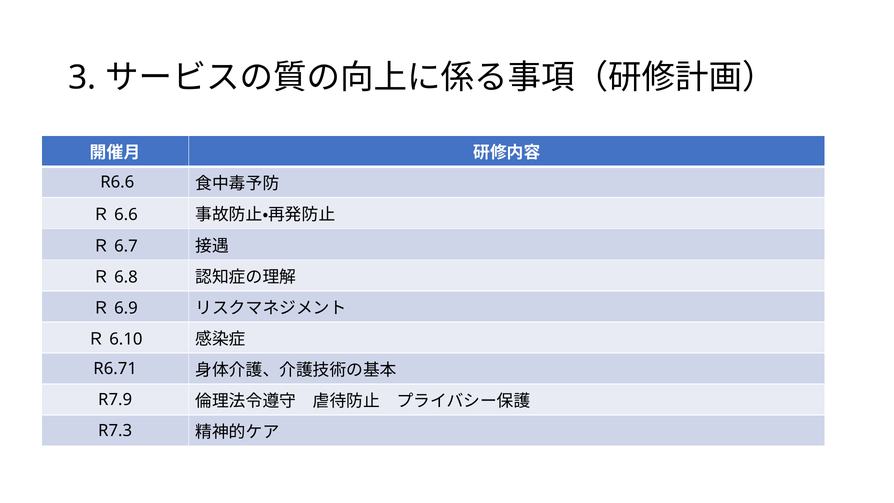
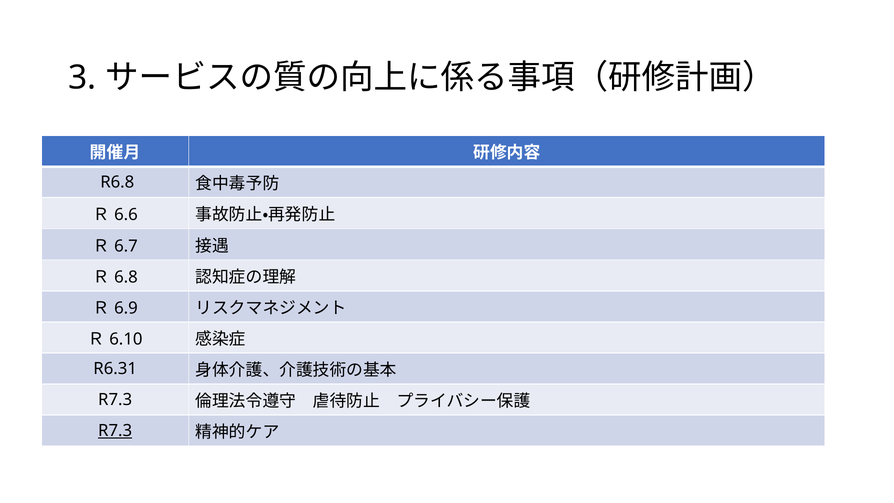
R6.6: R6.6 -> R6.8
R6.71: R6.71 -> R6.31
R7.9 at (115, 400): R7.9 -> R7.3
R7.3 at (115, 431) underline: none -> present
